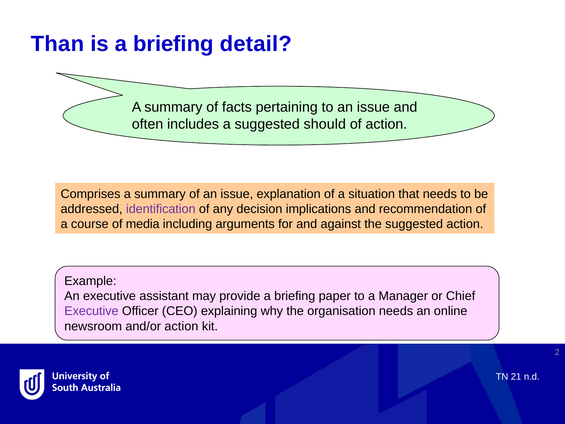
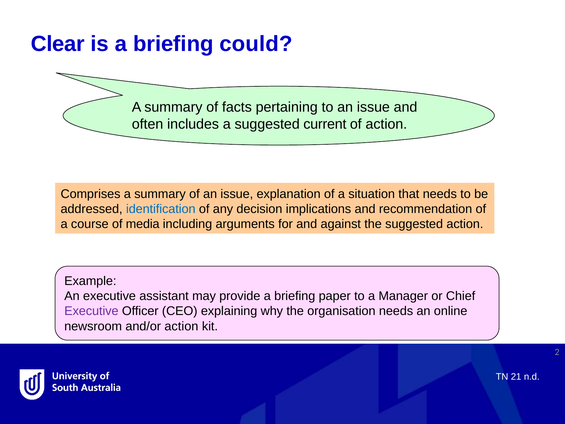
Than: Than -> Clear
detail: detail -> could
should: should -> current
identification colour: purple -> blue
